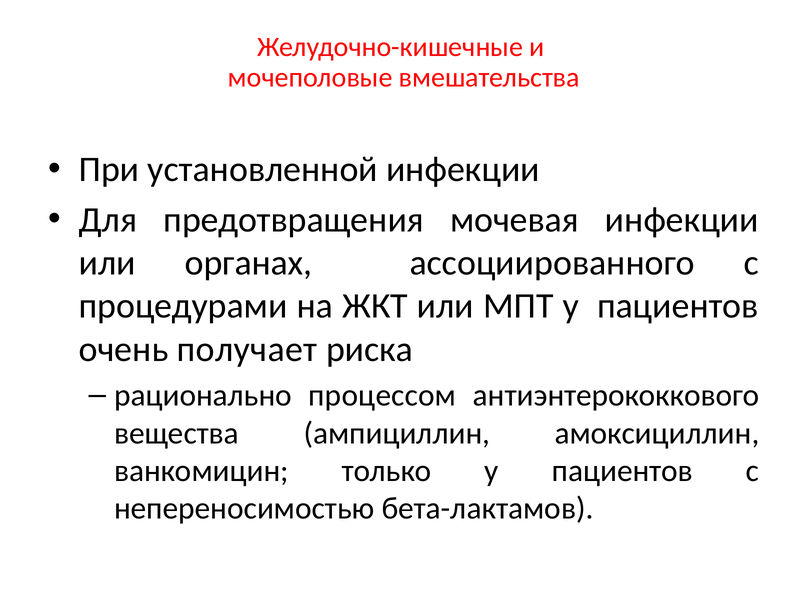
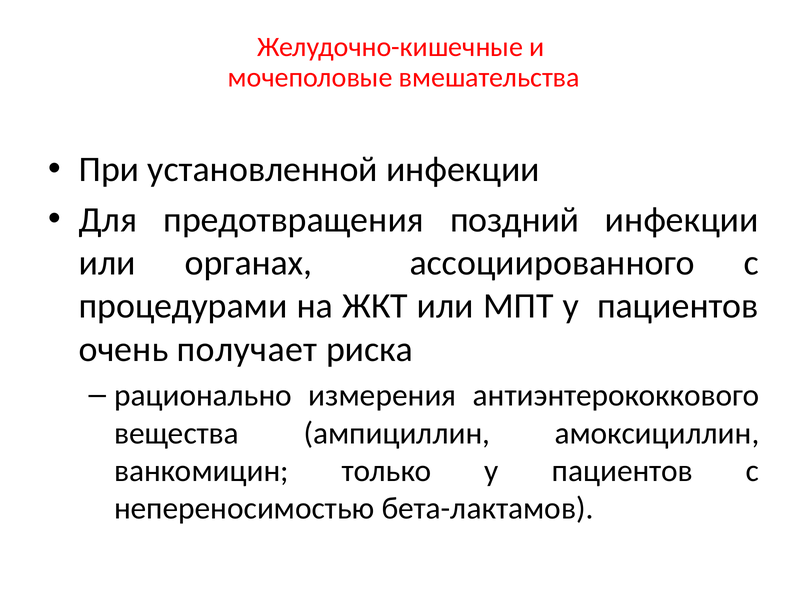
мочевая: мочевая -> поздний
процессом: процессом -> измерения
